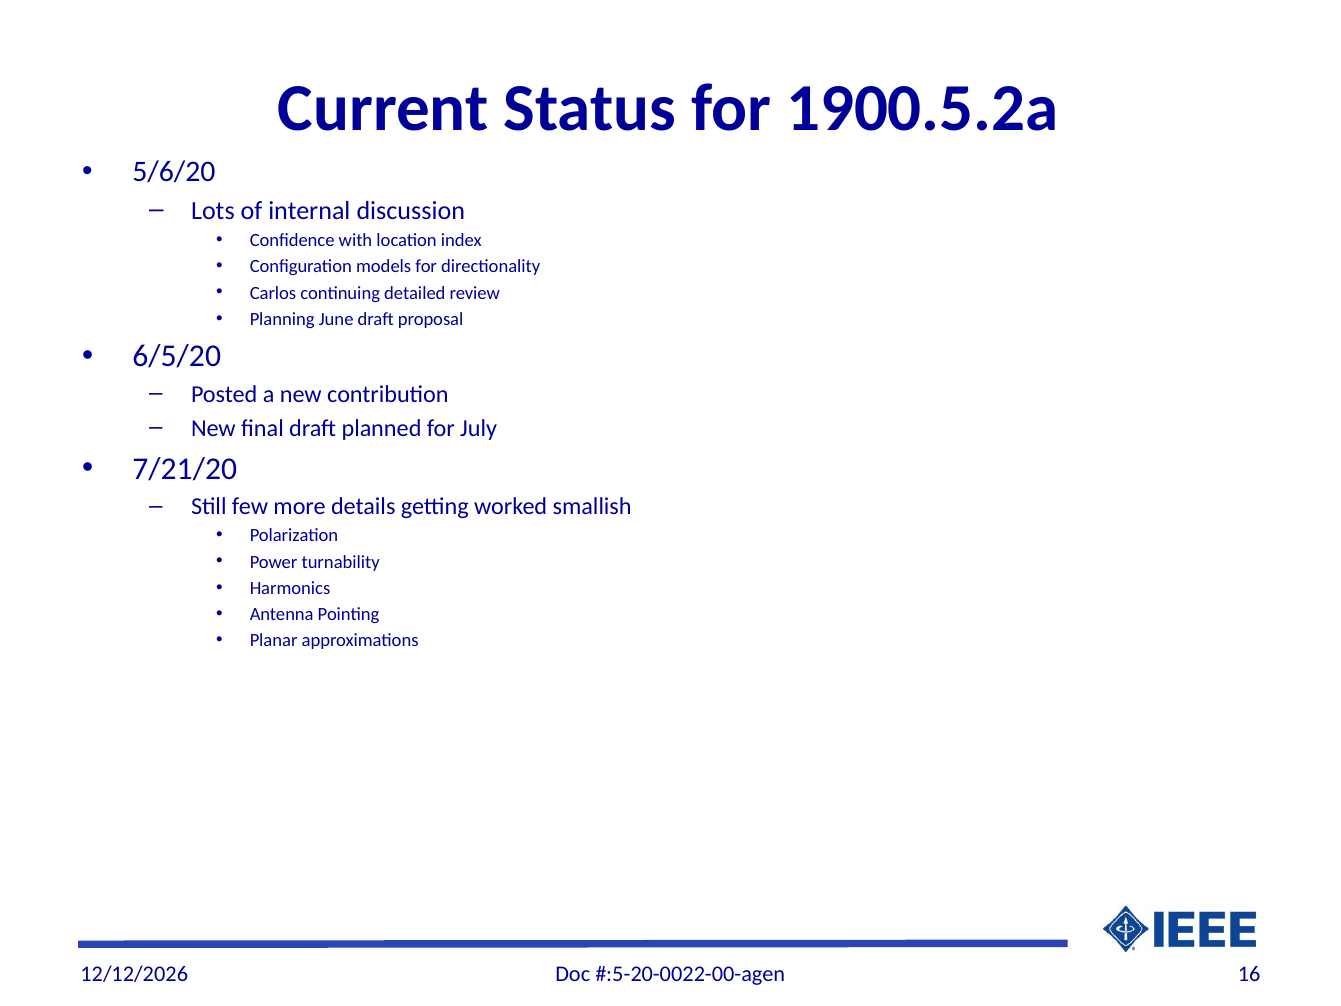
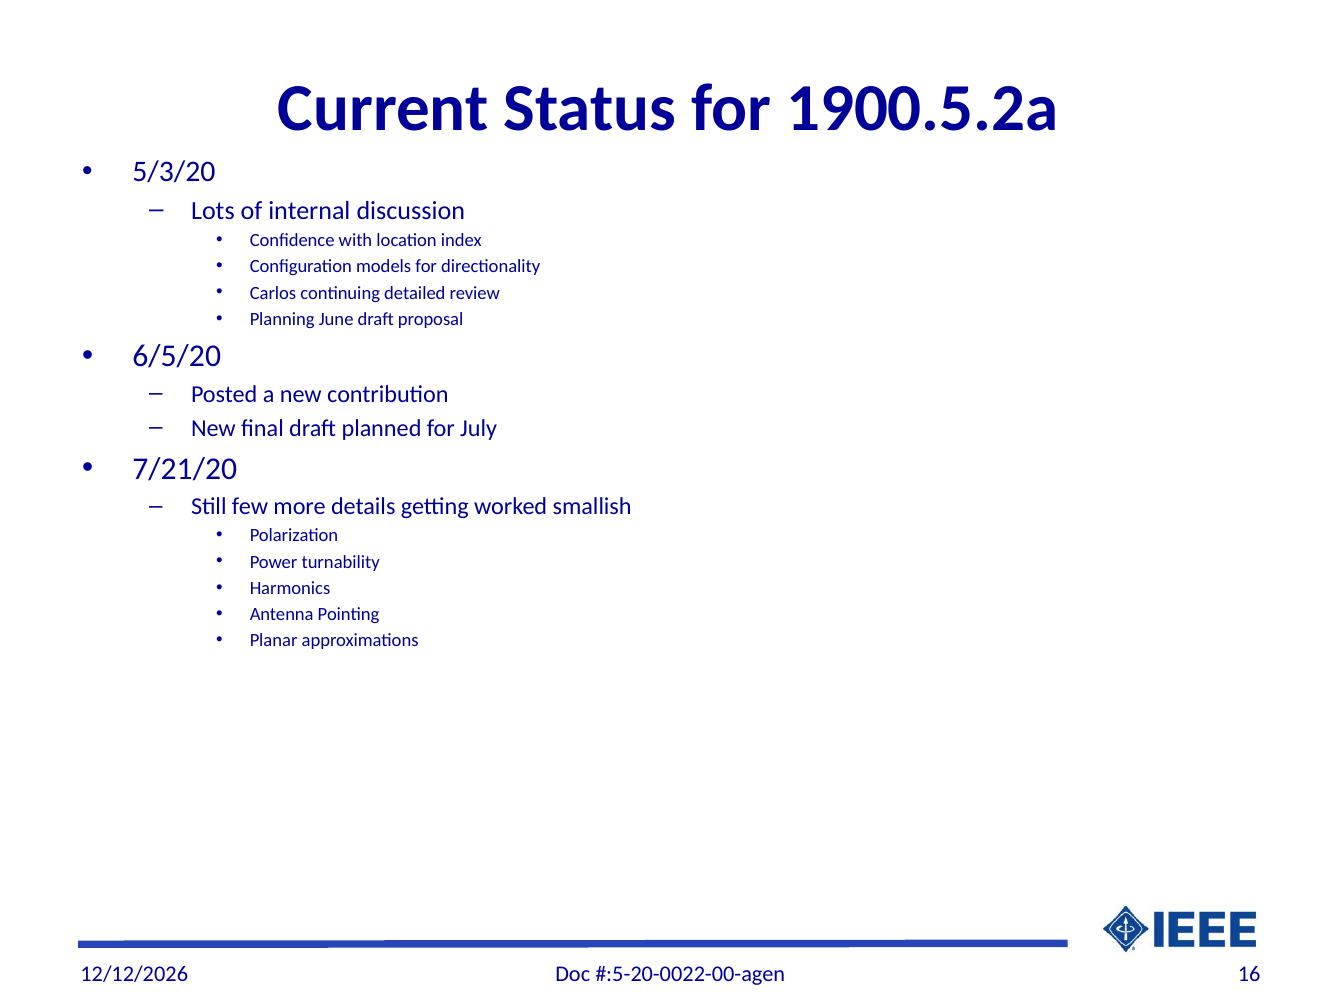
5/6/20: 5/6/20 -> 5/3/20
